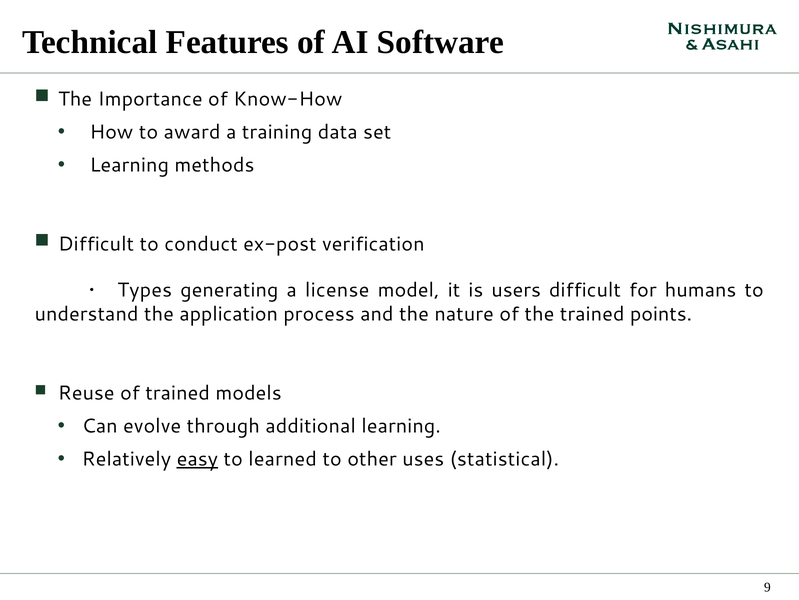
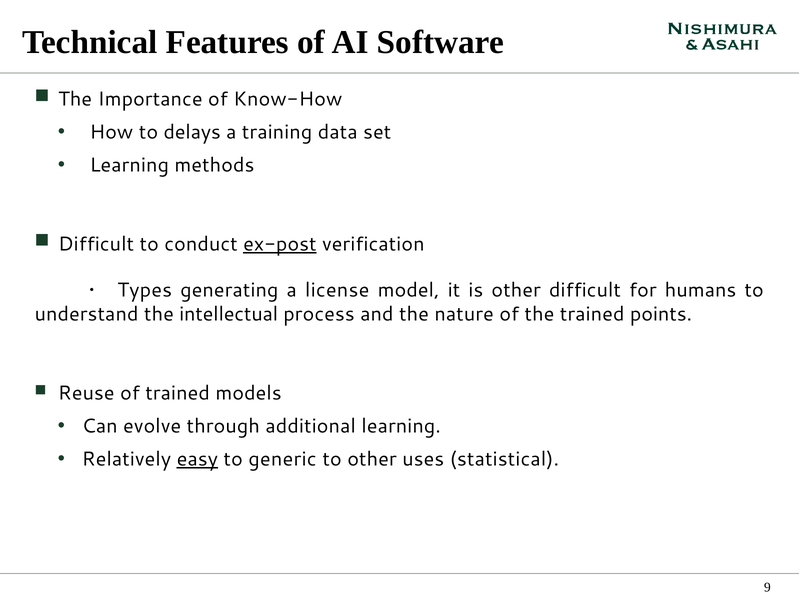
award: award -> delays
ex-post underline: none -> present
is users: users -> other
application: application -> intellectual
learned: learned -> generic
